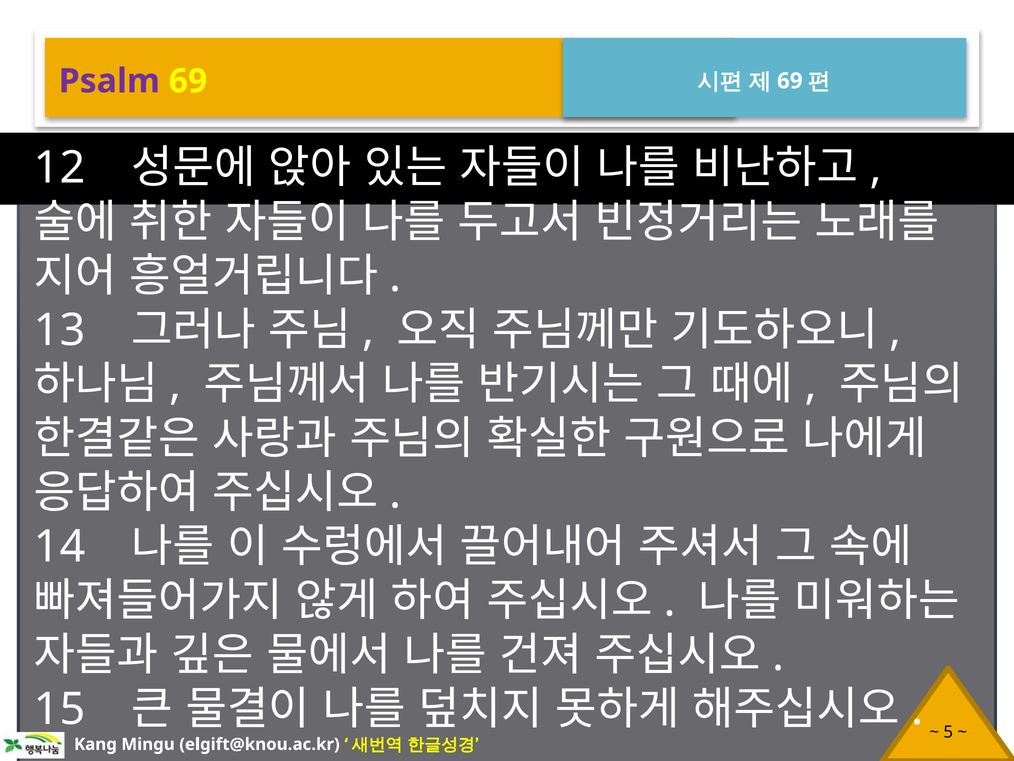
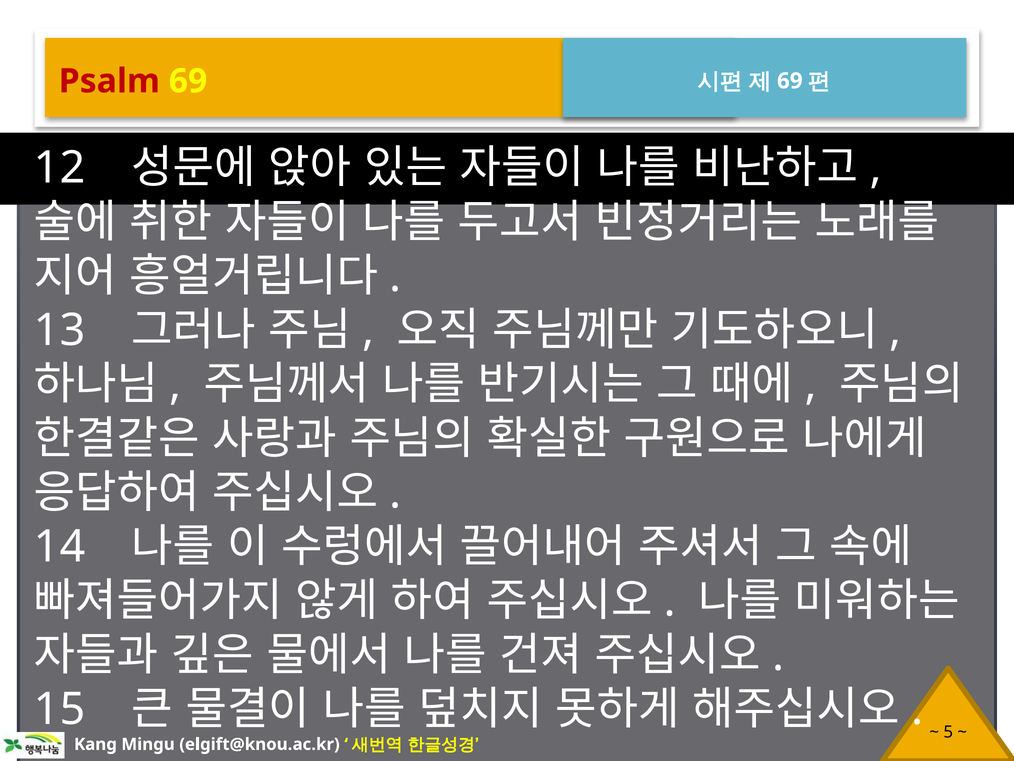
Psalm colour: purple -> red
